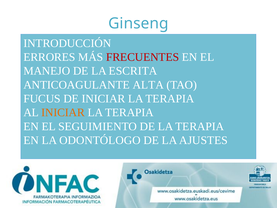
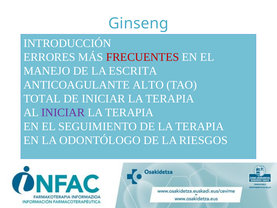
ALTA: ALTA -> ALTO
FUCUS: FUCUS -> TOTAL
INICIAR at (63, 112) colour: orange -> purple
AJUSTES: AJUSTES -> RIESGOS
